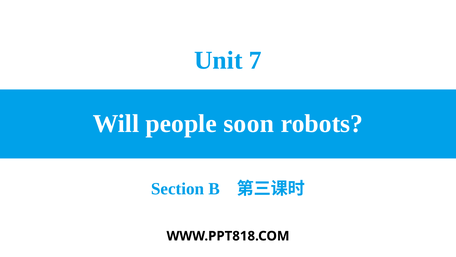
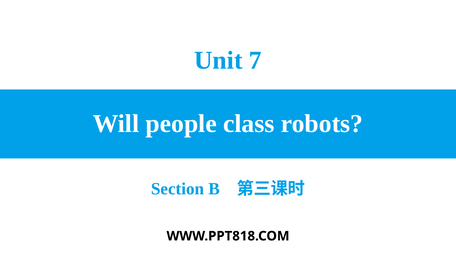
soon: soon -> class
